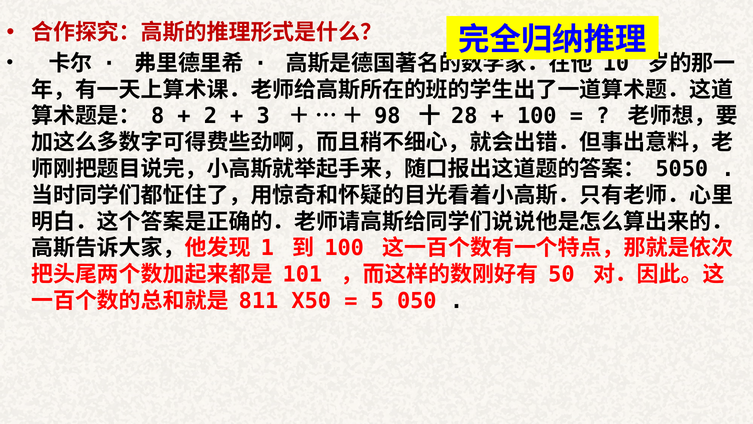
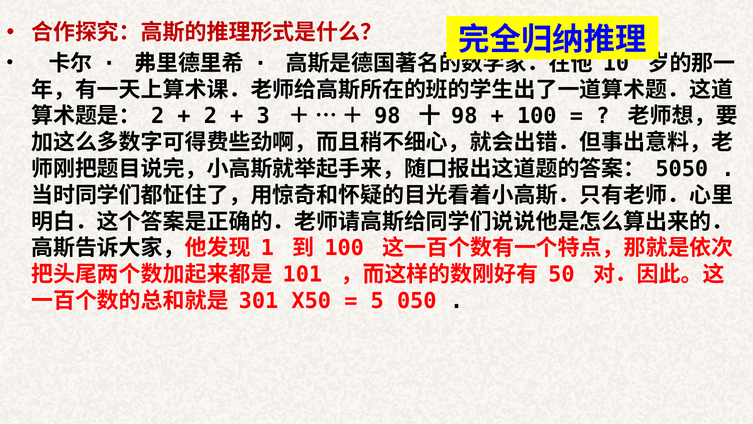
8 at (158, 116): 8 -> 2
28 at (464, 116): 28 -> 98
811: 811 -> 301
